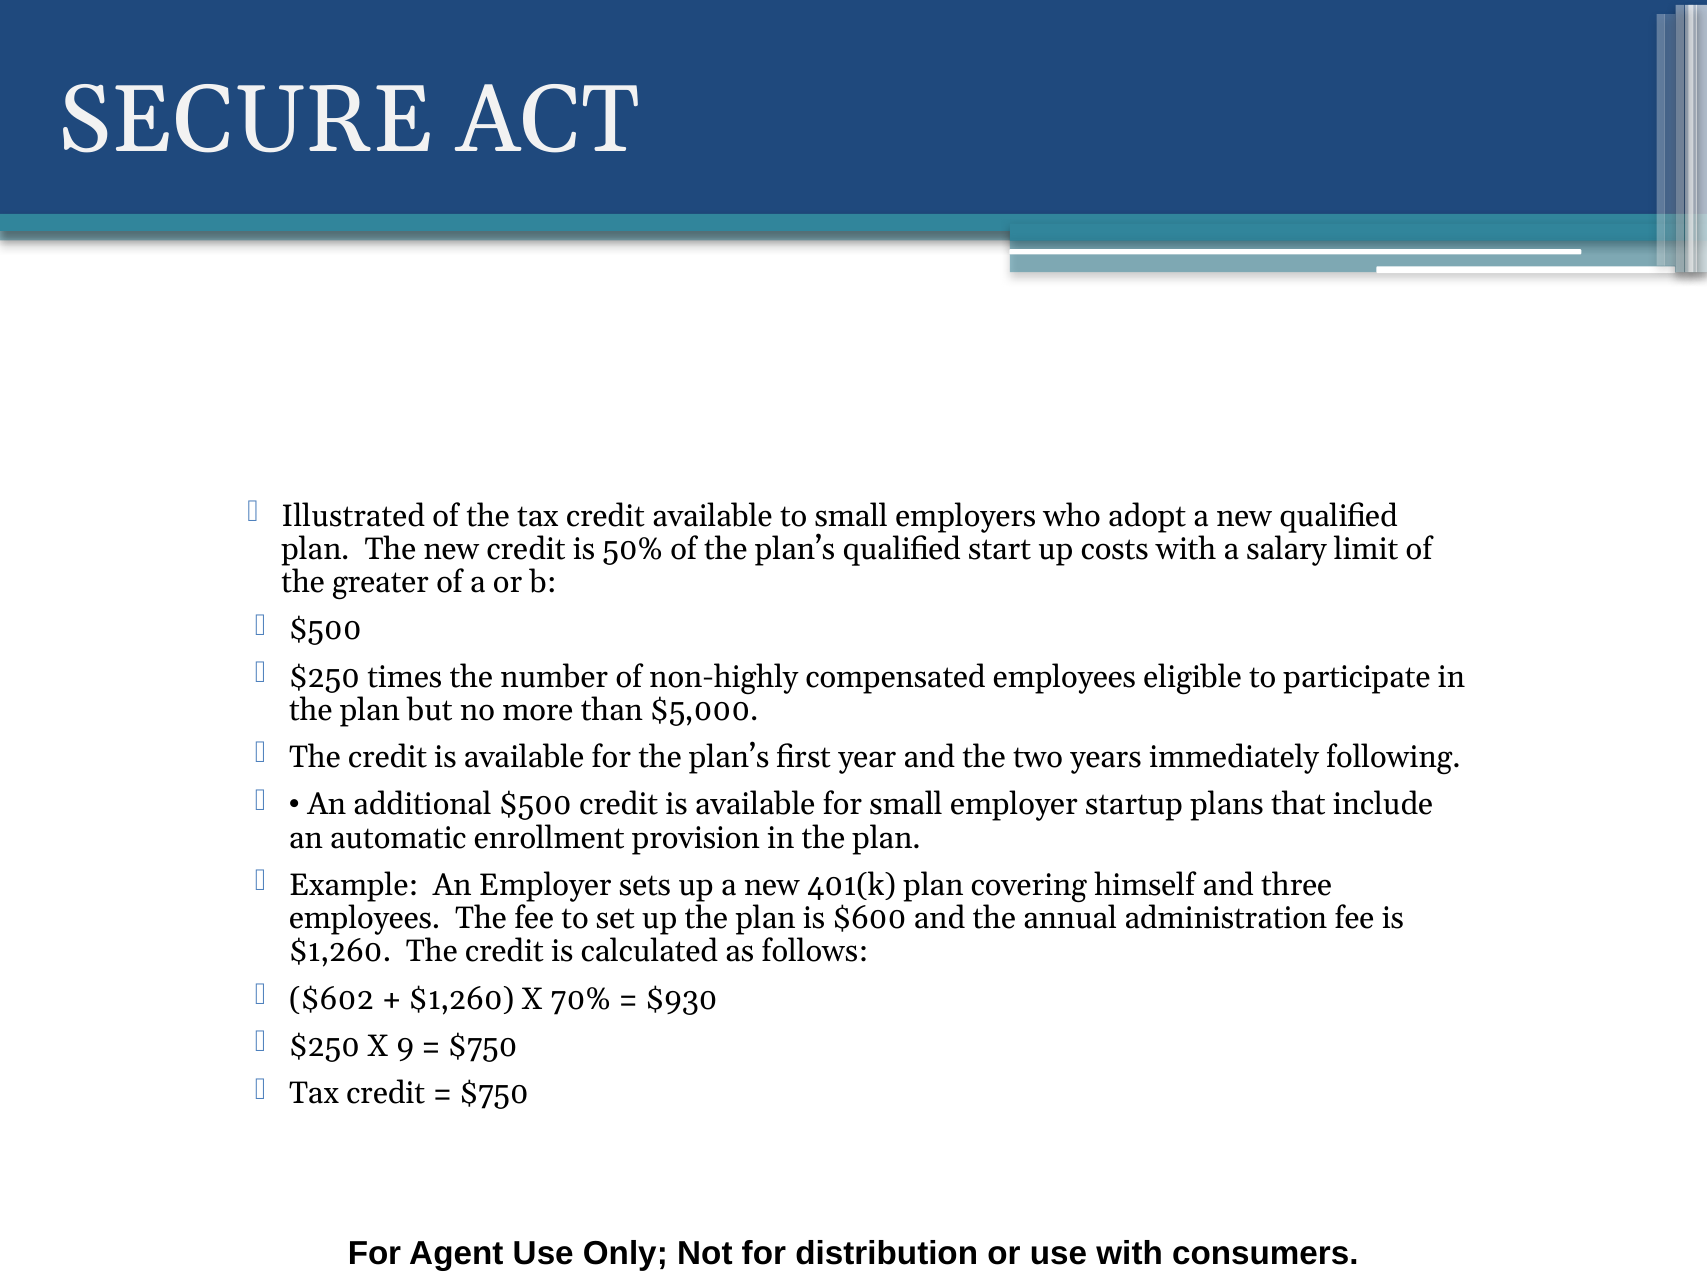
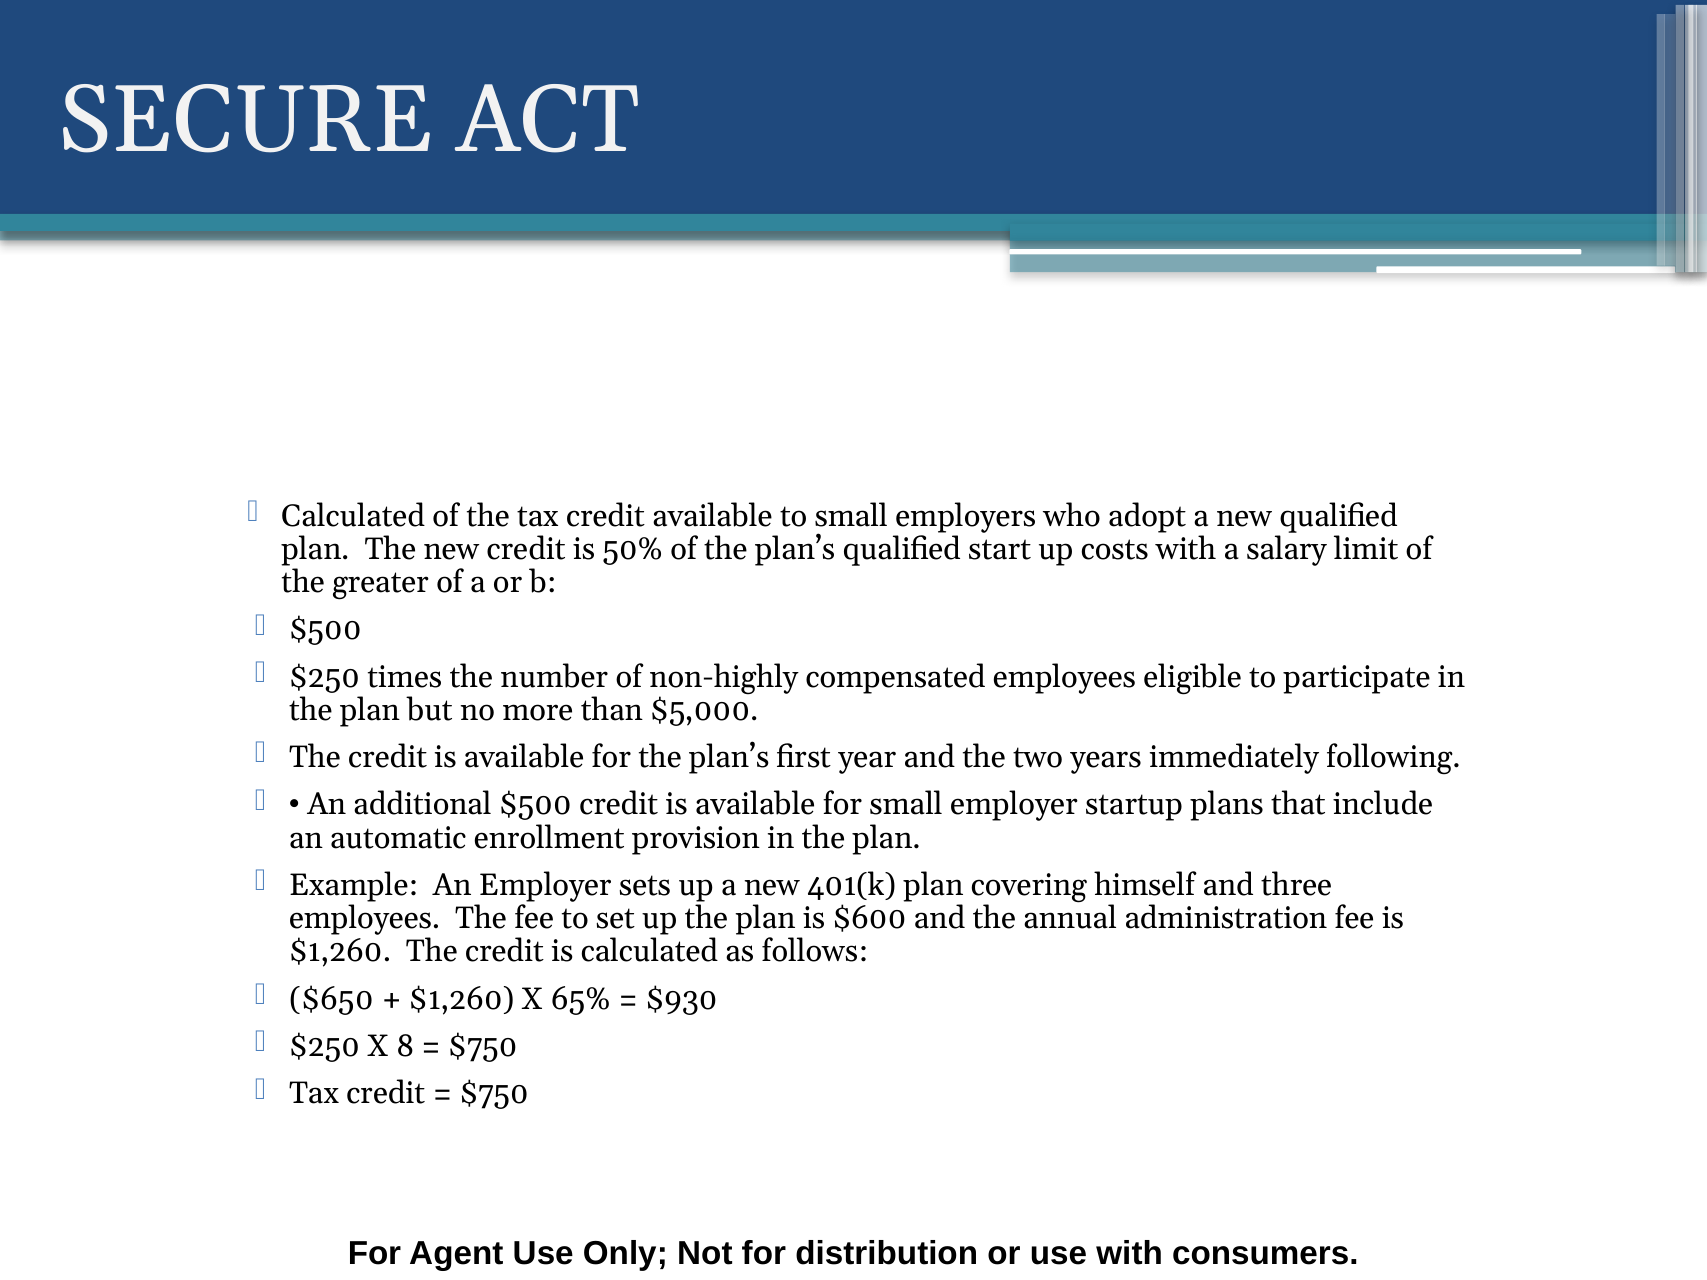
Illustrated at (353, 516): Illustrated -> Calculated
$602: $602 -> $650
70%: 70% -> 65%
9: 9 -> 8
